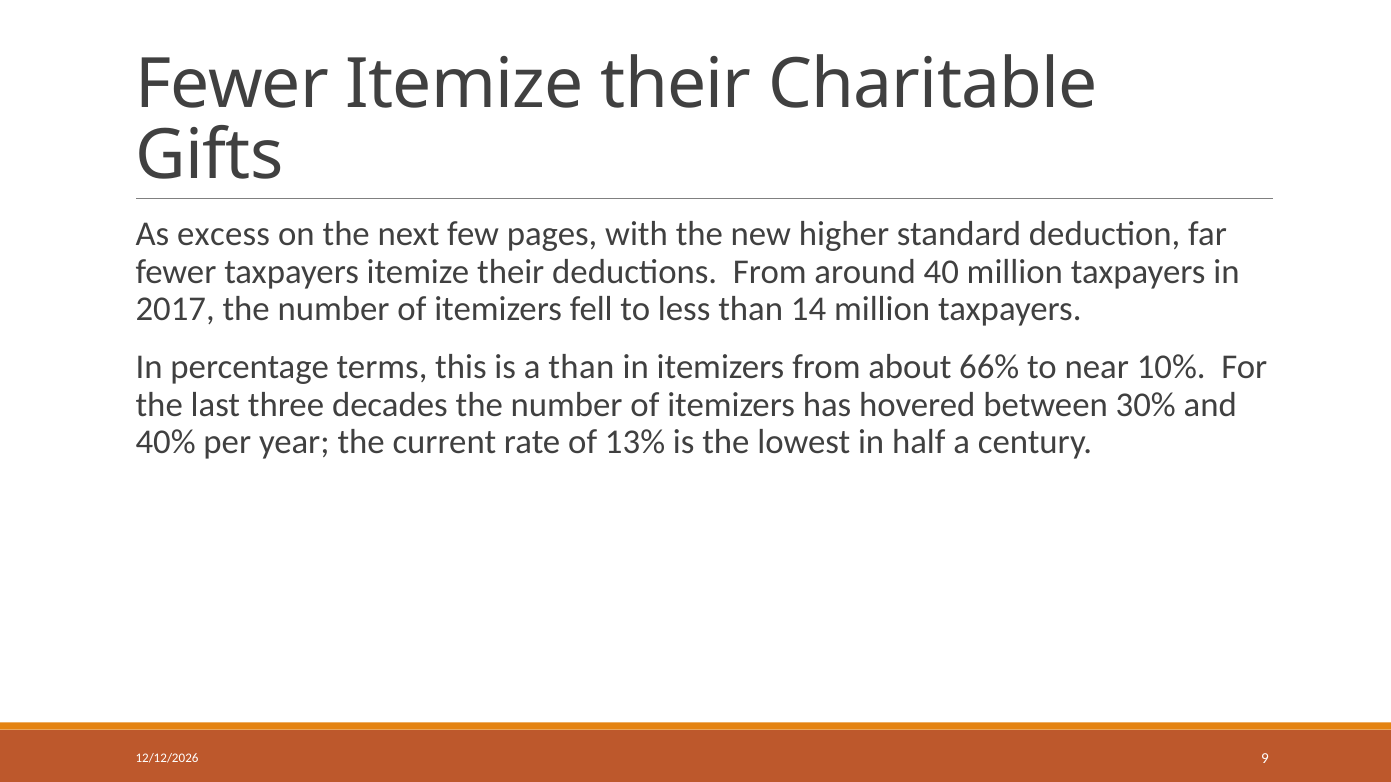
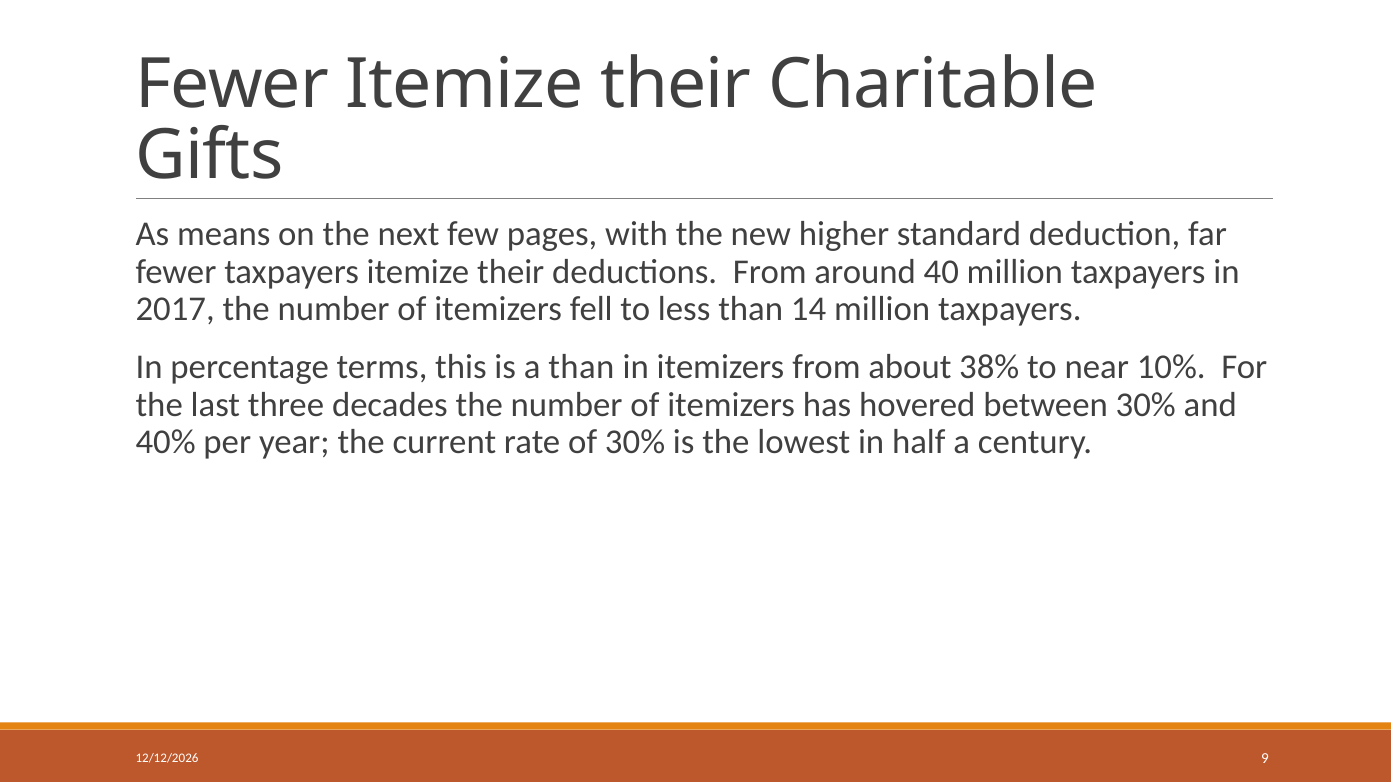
excess: excess -> means
66%: 66% -> 38%
of 13%: 13% -> 30%
